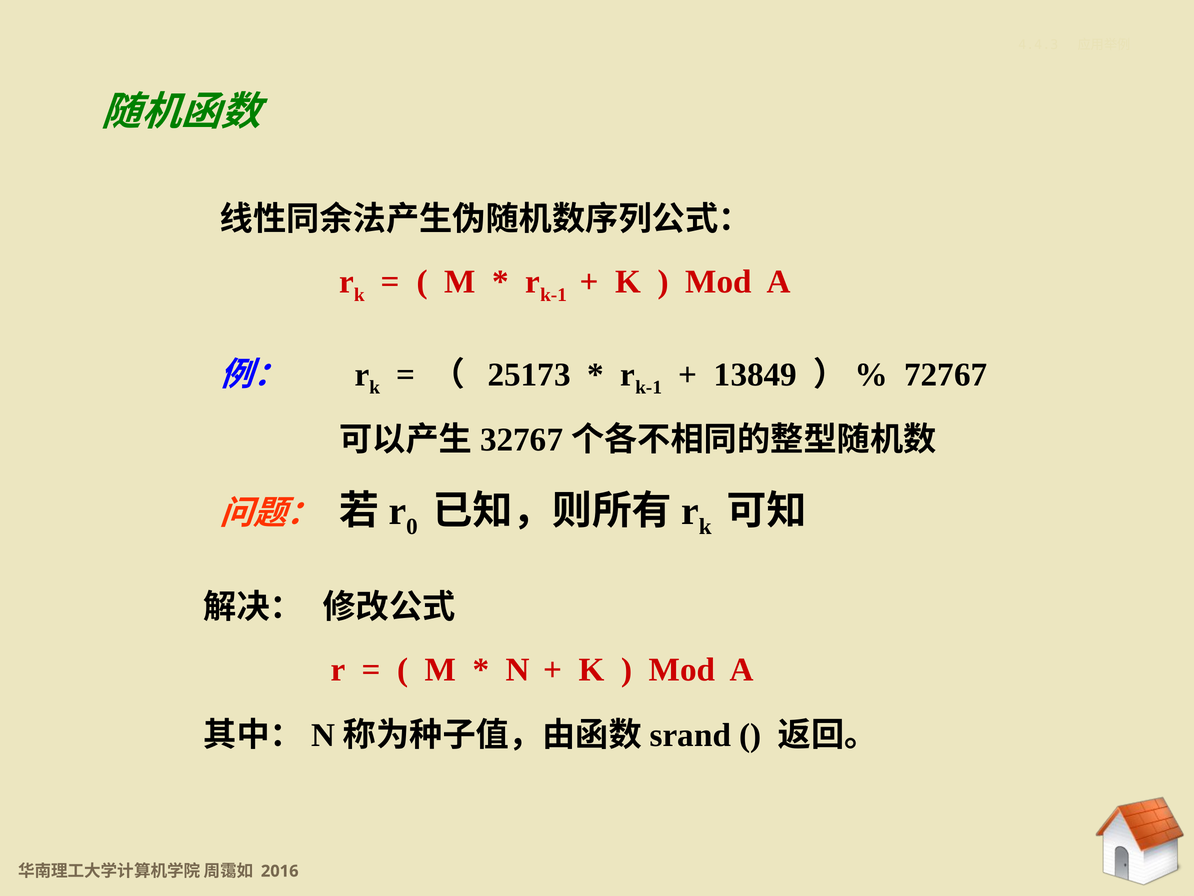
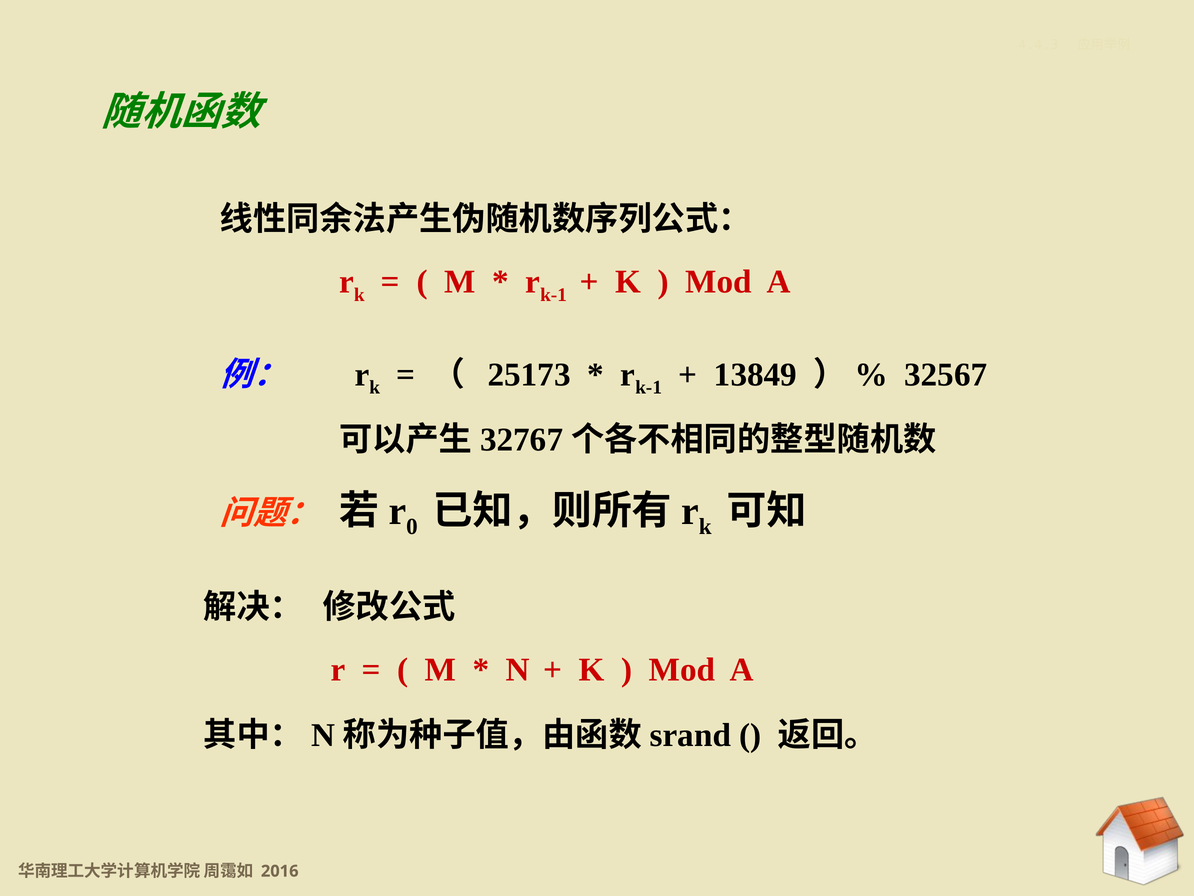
72767: 72767 -> 32567
